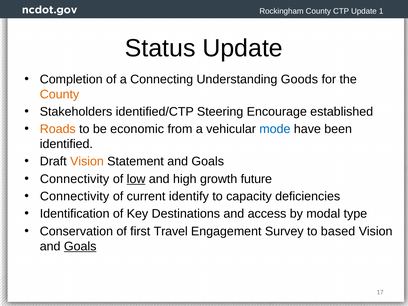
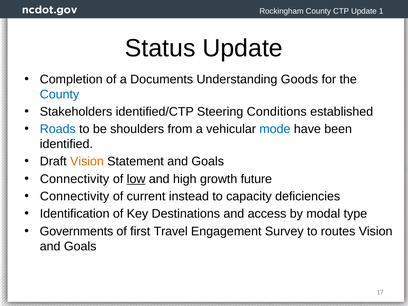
Connecting: Connecting -> Documents
County at (59, 94) colour: orange -> blue
Encourage: Encourage -> Conditions
Roads colour: orange -> blue
economic: economic -> shoulders
identify: identify -> instead
Conservation: Conservation -> Governments
based: based -> routes
Goals at (80, 246) underline: present -> none
